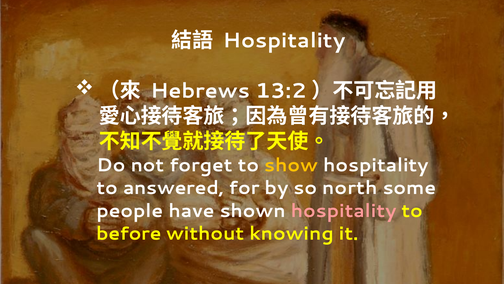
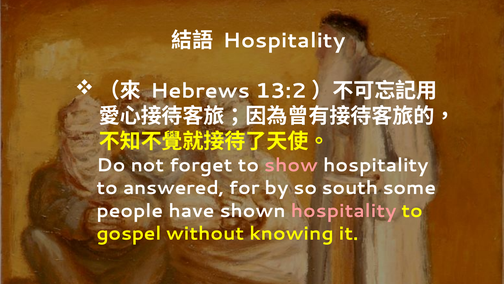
show colour: yellow -> pink
north: north -> south
before: before -> gospel
